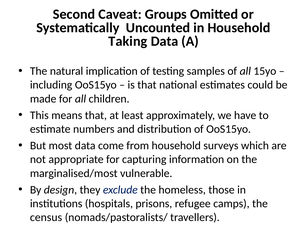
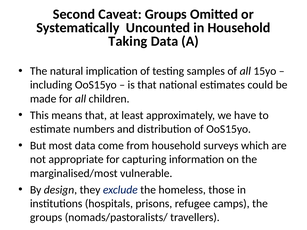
census at (46, 218): census -> groups
